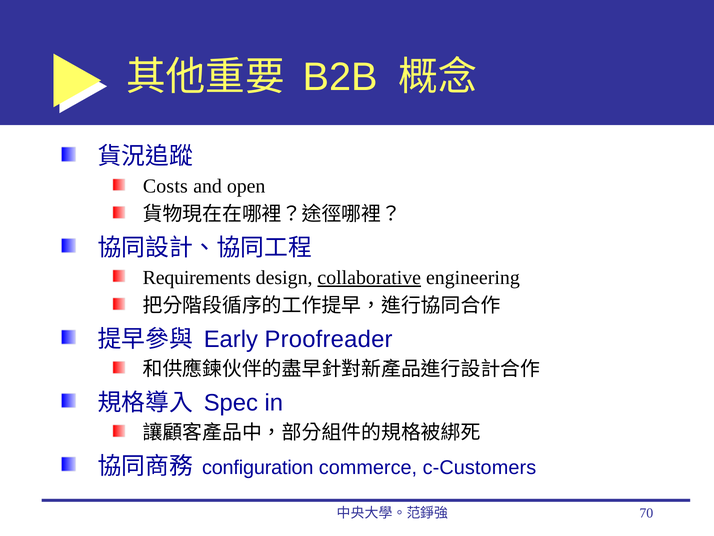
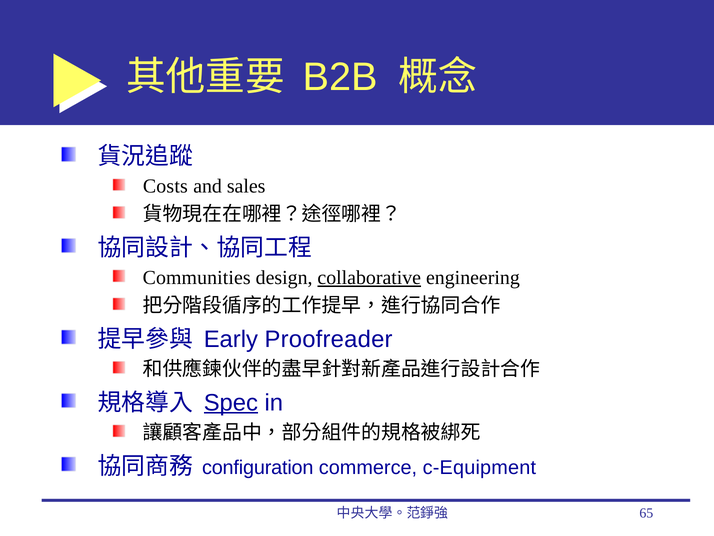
open: open -> sales
Requirements: Requirements -> Communities
Spec underline: none -> present
c-Customers: c-Customers -> c-Equipment
70: 70 -> 65
